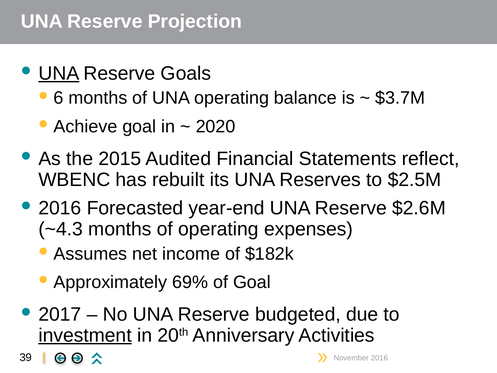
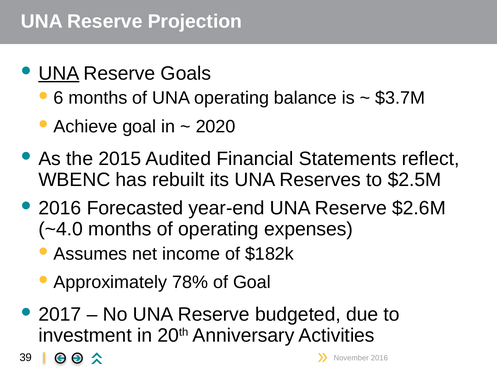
~4.3: ~4.3 -> ~4.0
69%: 69% -> 78%
investment underline: present -> none
